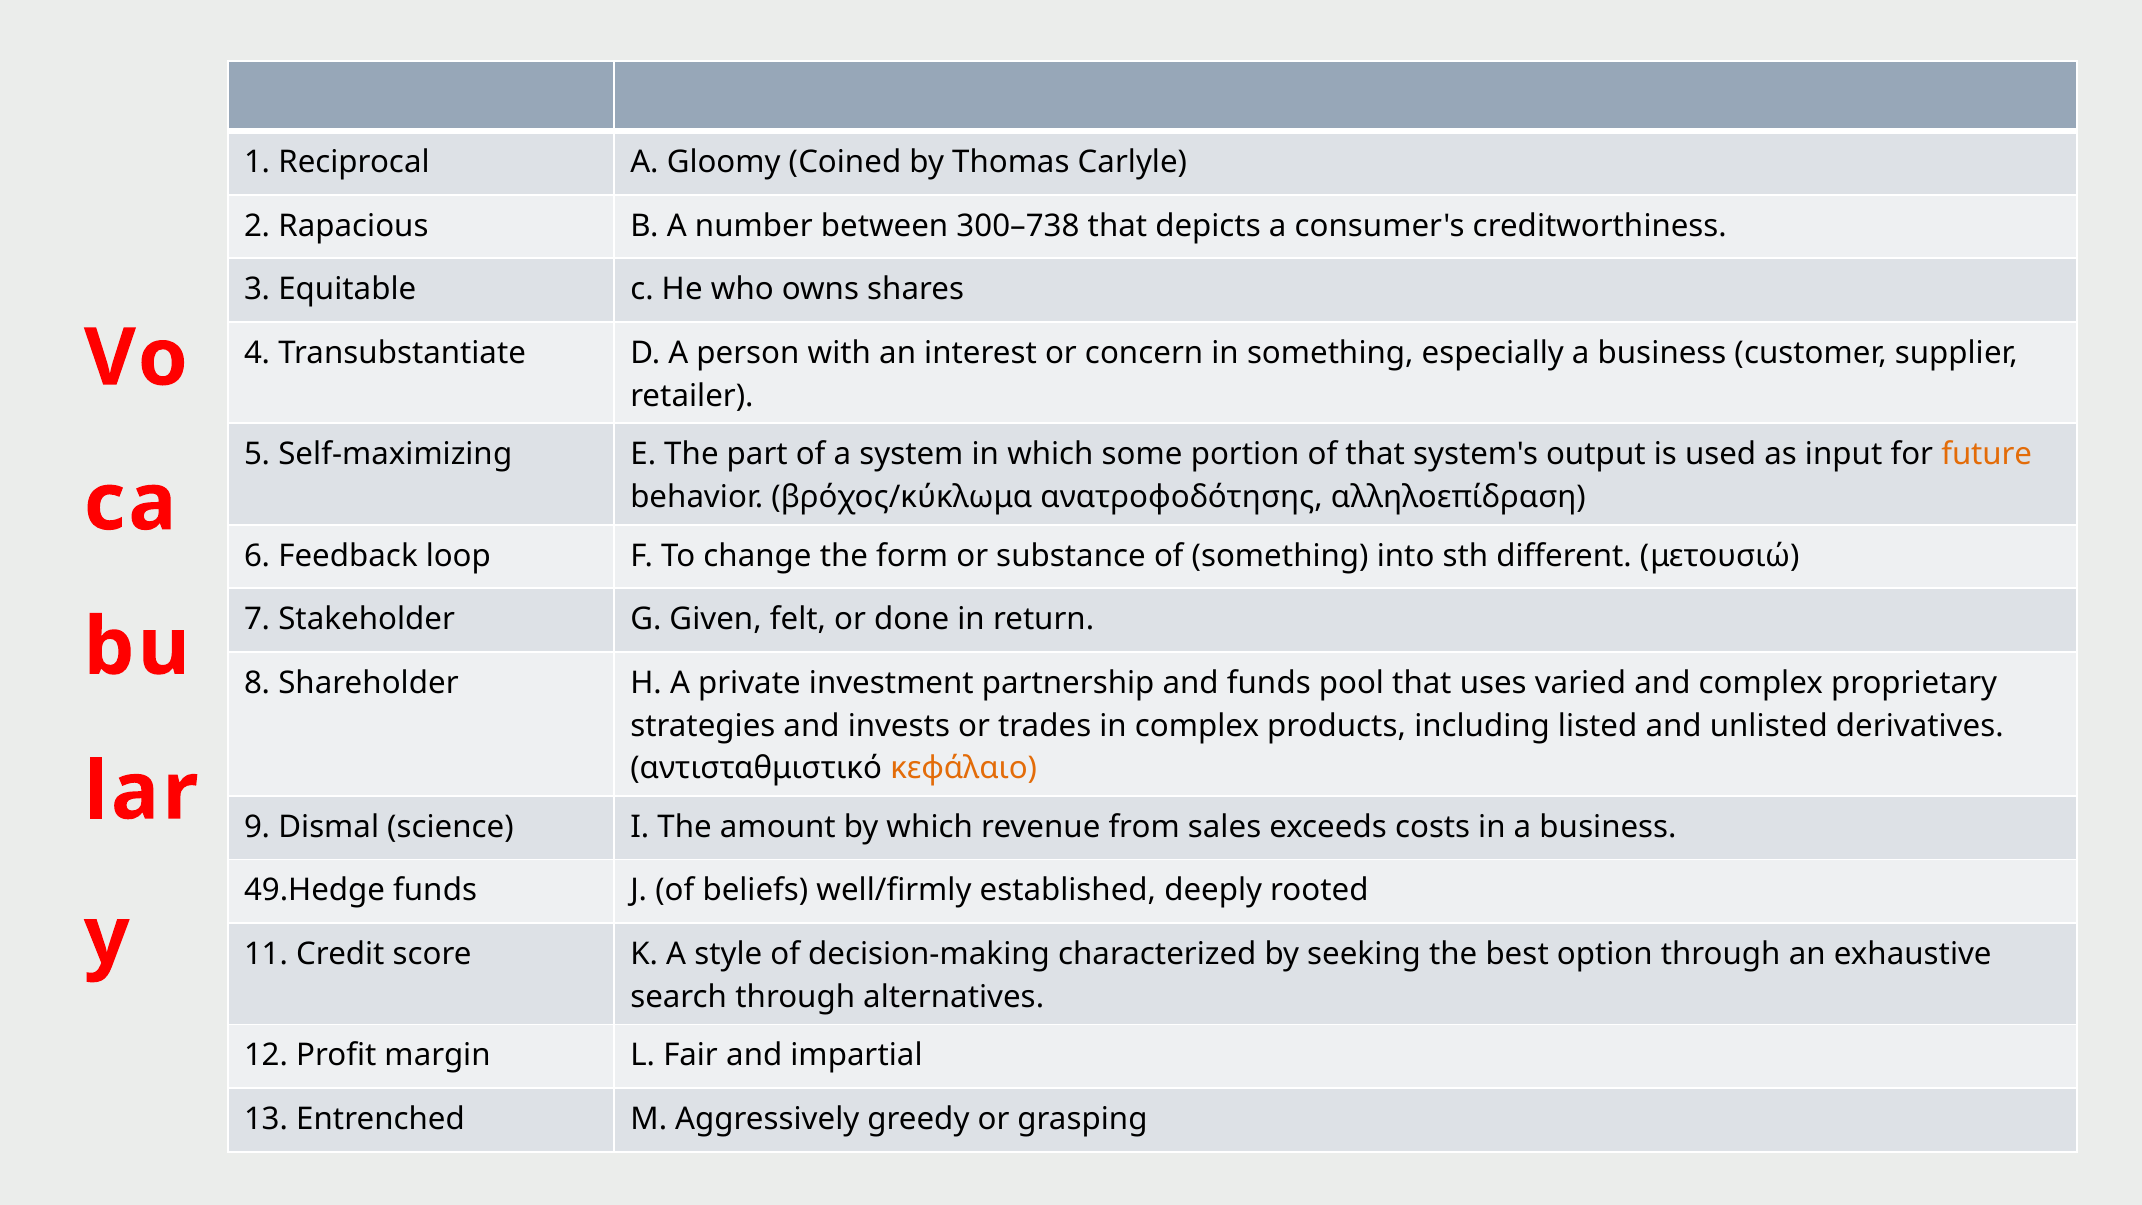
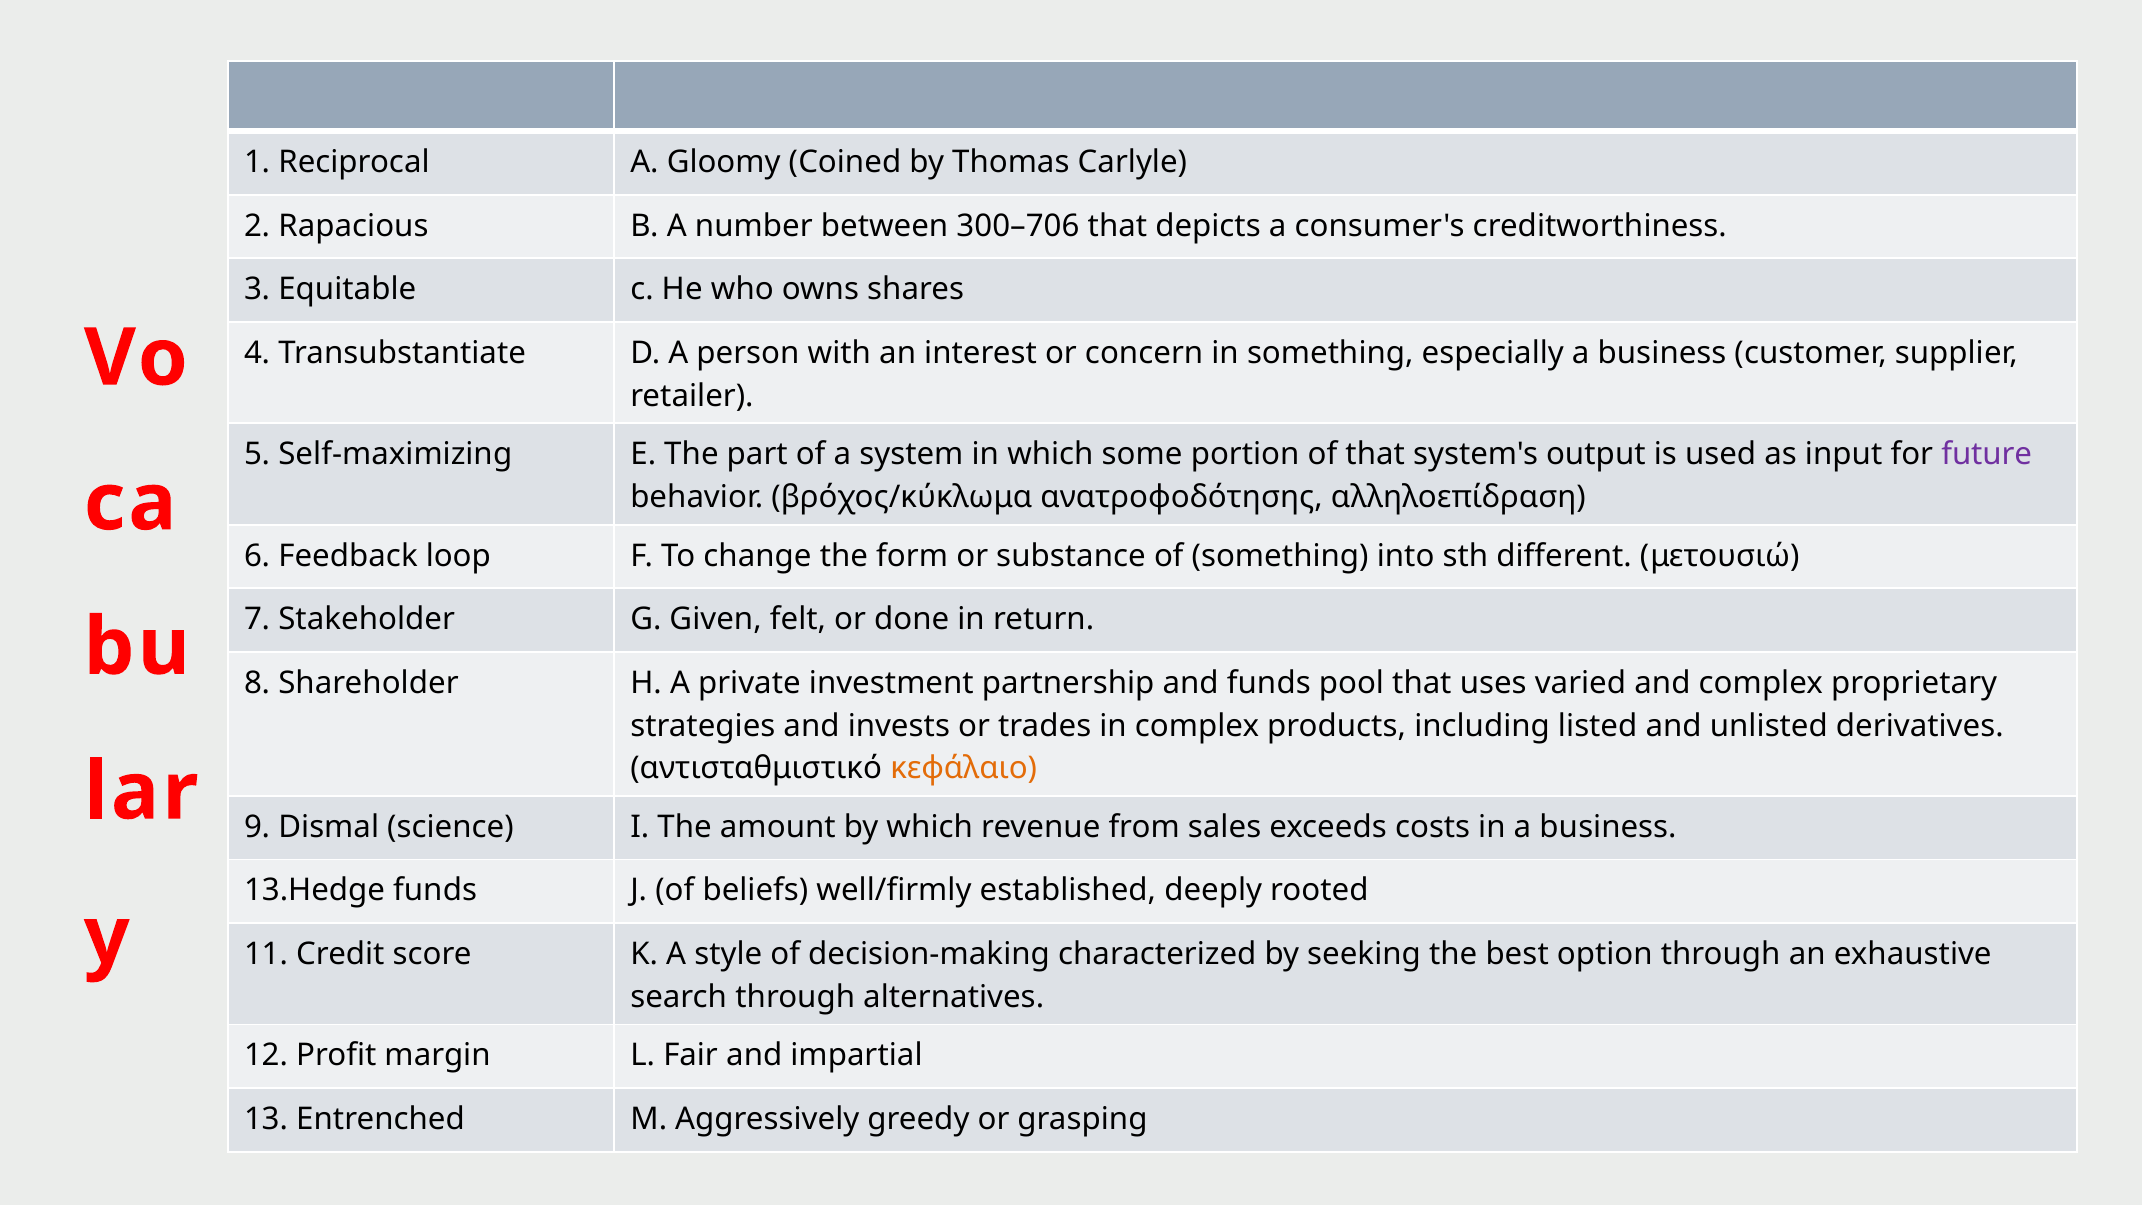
300–738: 300–738 -> 300–706
future colour: orange -> purple
49.Hedge: 49.Hedge -> 13.Hedge
